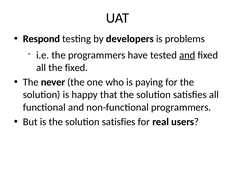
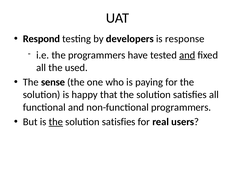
problems: problems -> response
the fixed: fixed -> used
never: never -> sense
the at (56, 122) underline: none -> present
